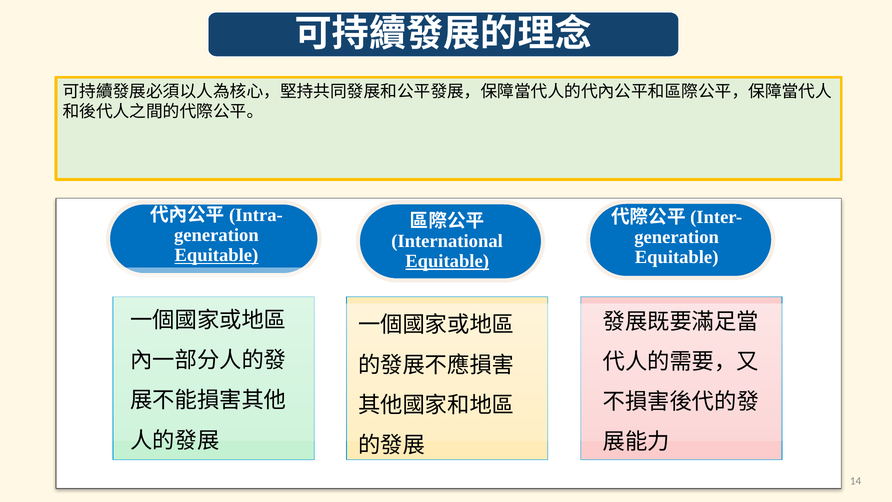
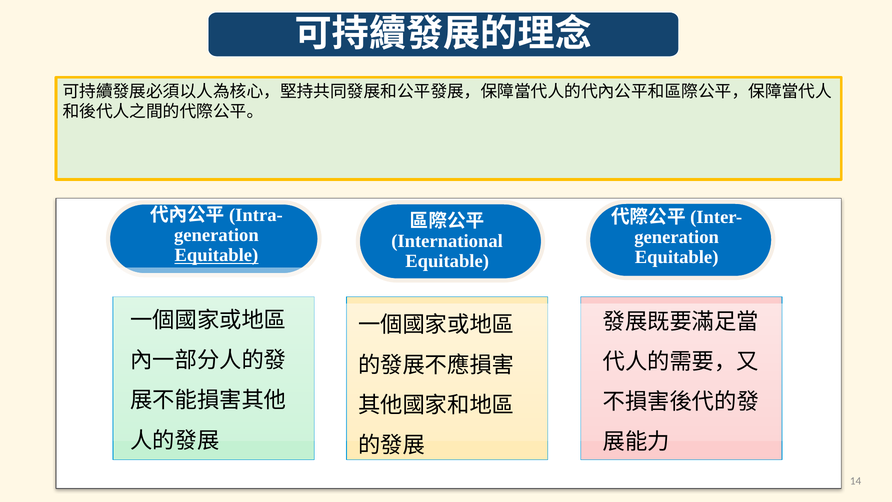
Equitable at (447, 261) underline: present -> none
